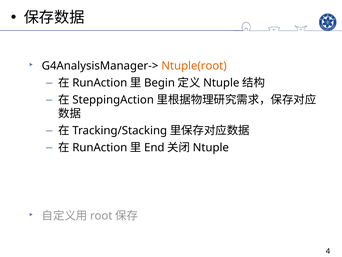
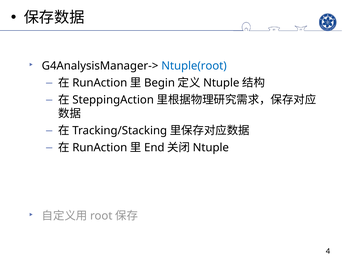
Ntuple(root colour: orange -> blue
